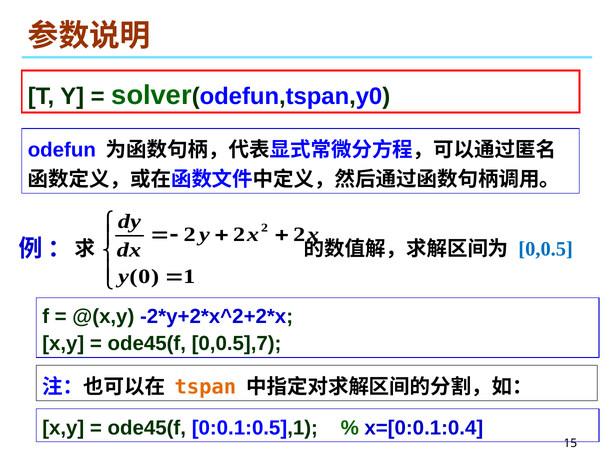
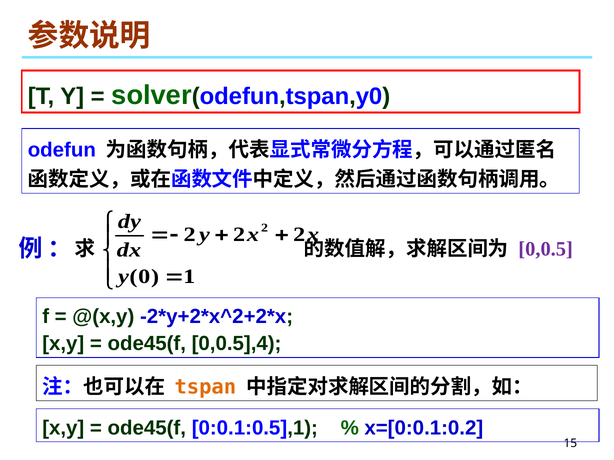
0,0.5 colour: blue -> purple
0,0.5],7: 0,0.5],7 -> 0,0.5],4
x=[0:0.1:0.4: x=[0:0.1:0.4 -> x=[0:0.1:0.2
